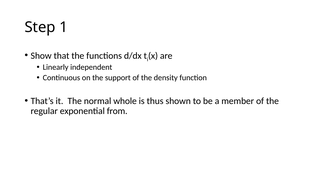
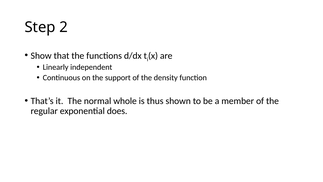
1: 1 -> 2
from: from -> does
